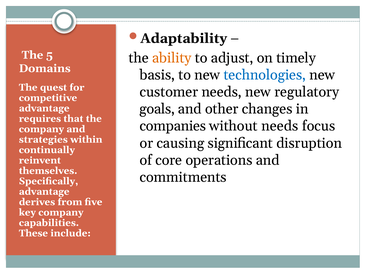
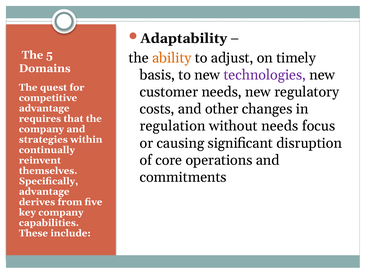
technologies colour: blue -> purple
goals: goals -> costs
companies: companies -> regulation
